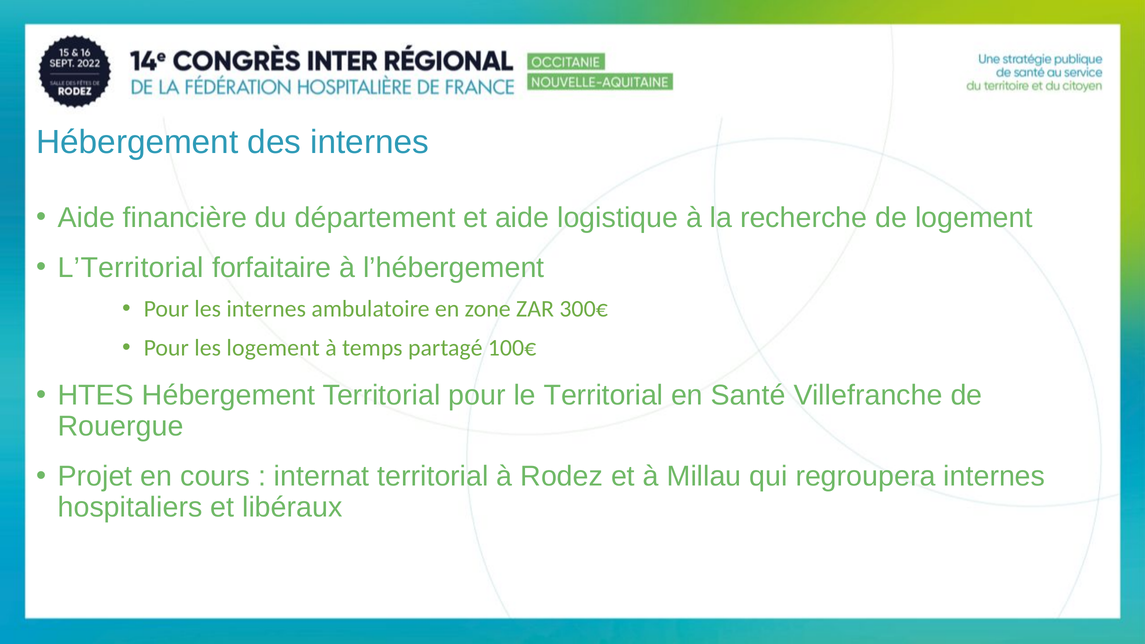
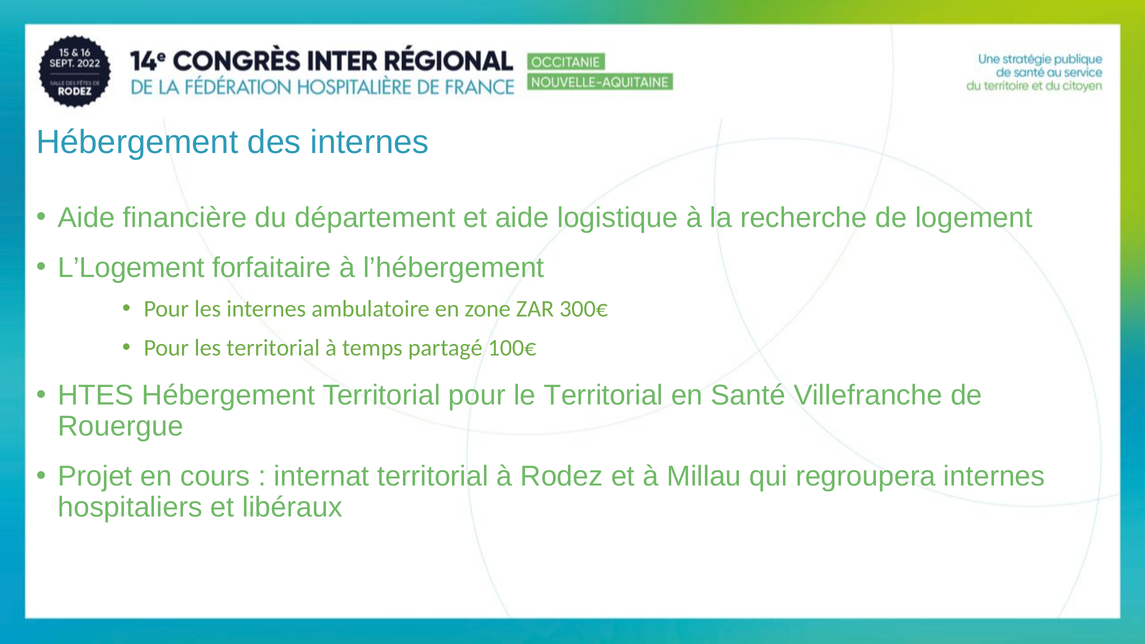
L’Territorial: L’Territorial -> L’Logement
les logement: logement -> territorial
